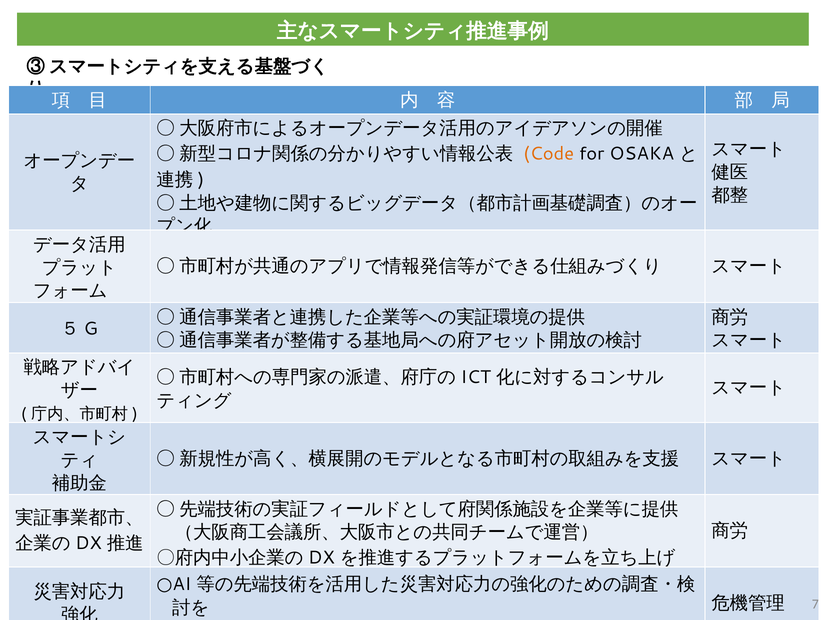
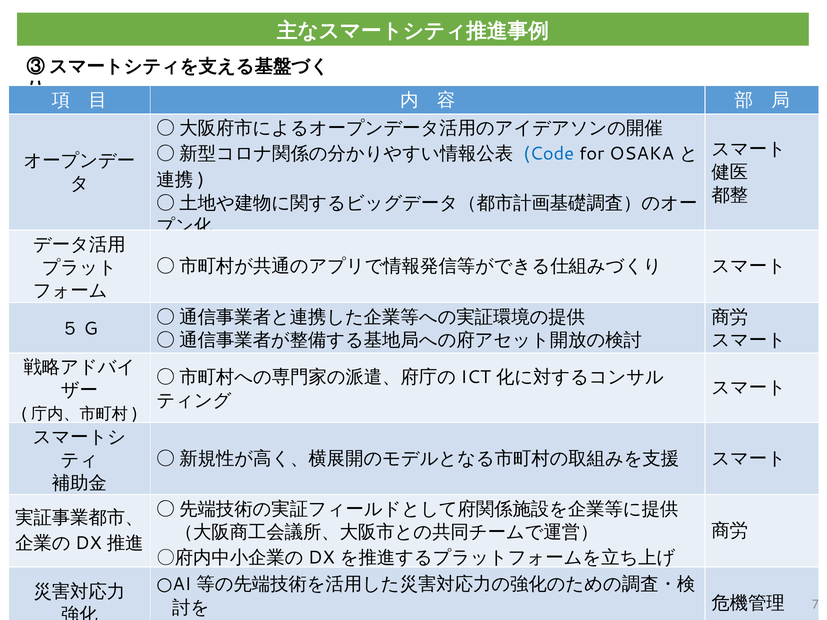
Code colour: orange -> blue
